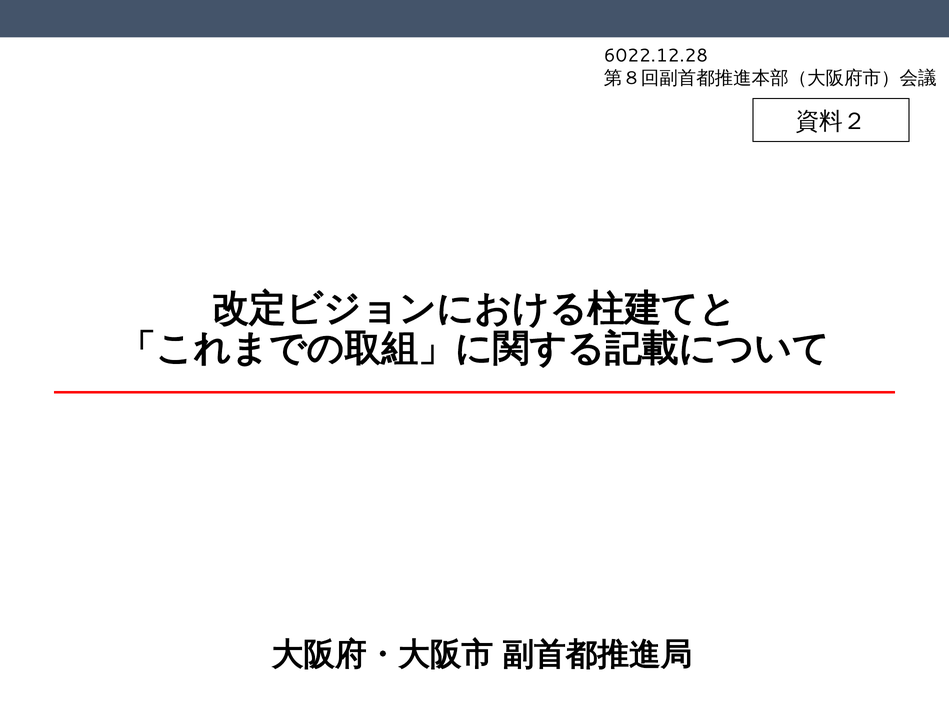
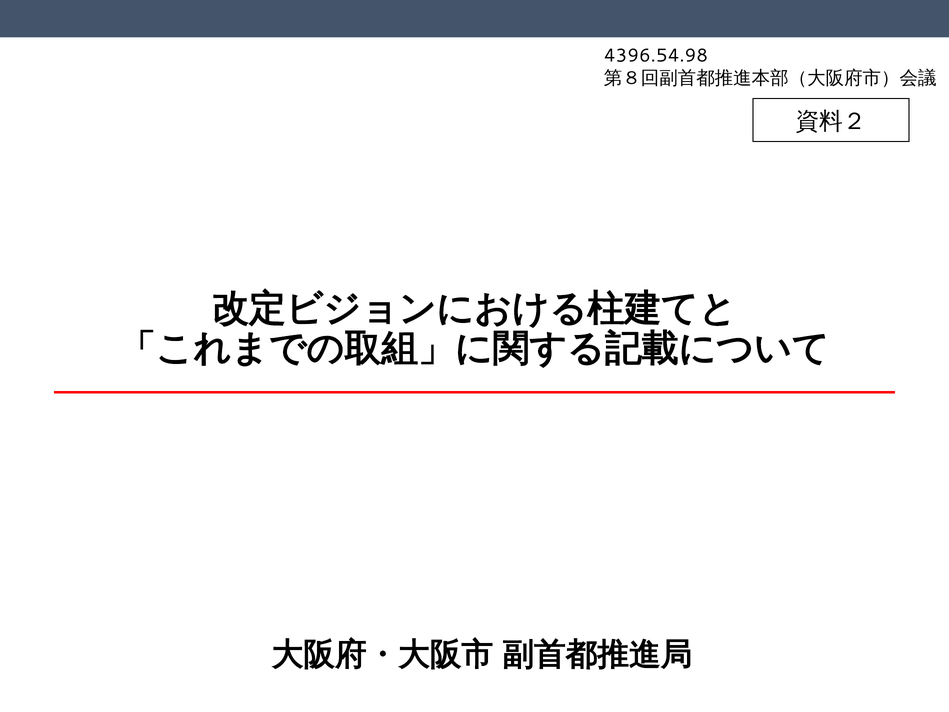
6022.12.28: 6022.12.28 -> 4396.54.98
